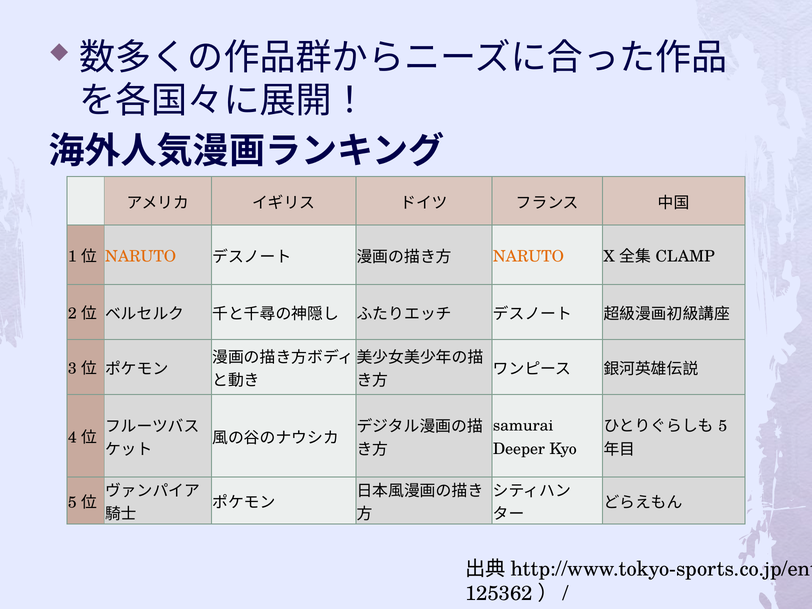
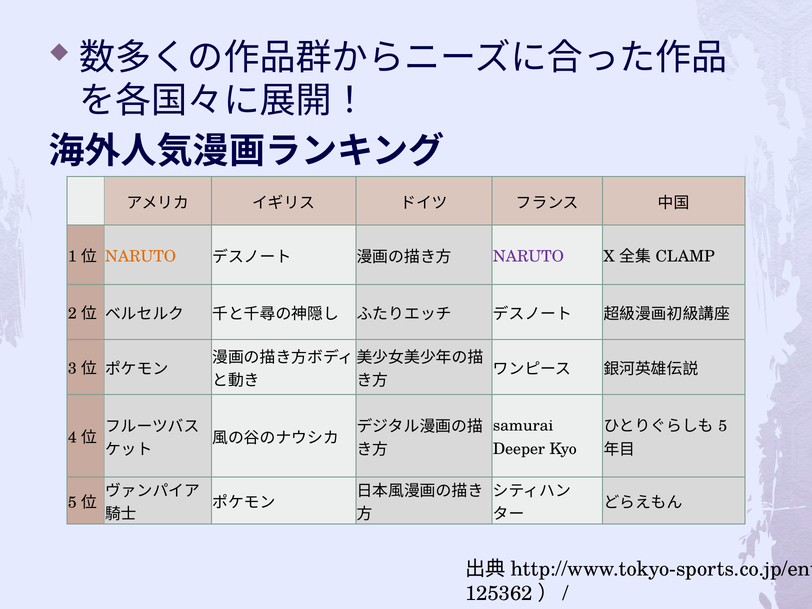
NARUTO at (528, 256) colour: orange -> purple
